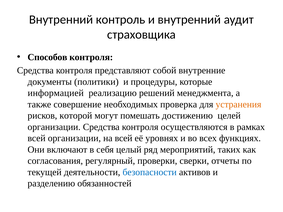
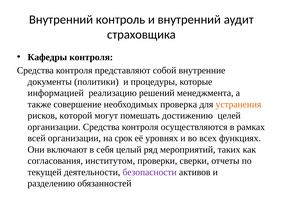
Способов: Способов -> Кафедры
на всей: всей -> срок
регулярный: регулярный -> институтом
безопасности colour: blue -> purple
